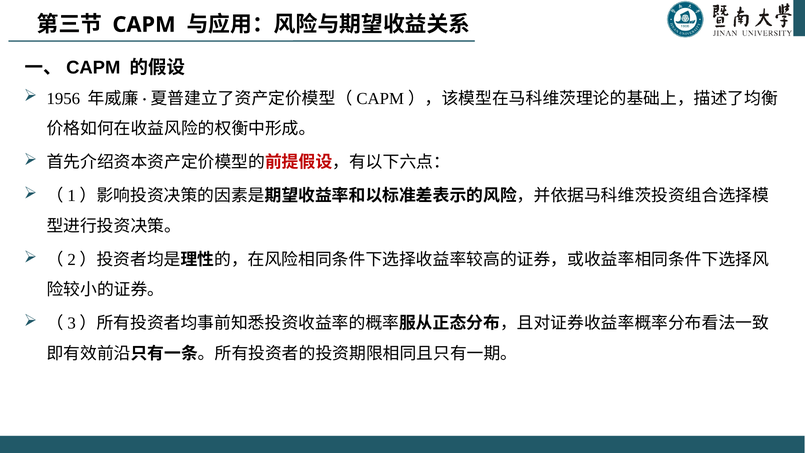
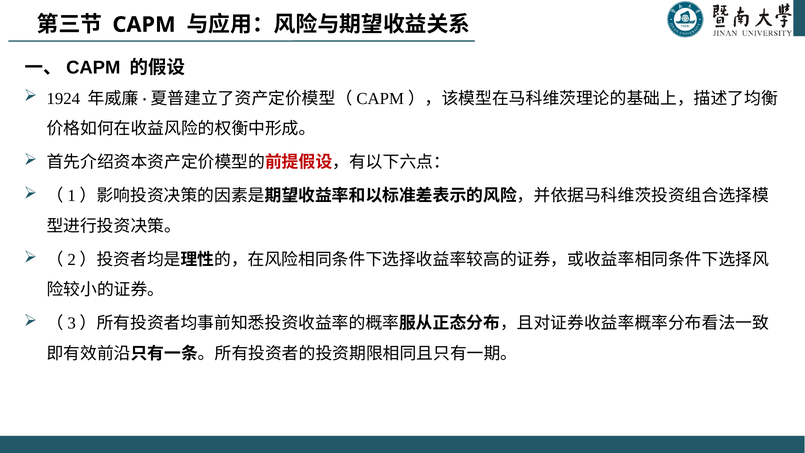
1956: 1956 -> 1924
